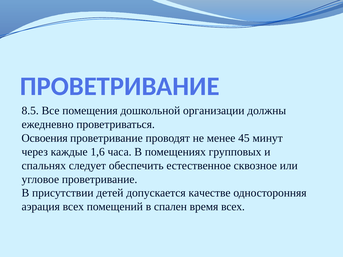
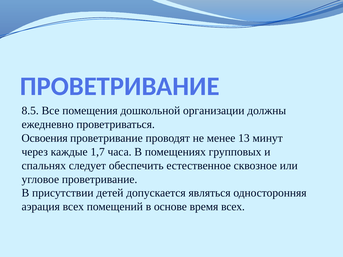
45: 45 -> 13
1,6: 1,6 -> 1,7
качестве: качестве -> являться
спален: спален -> основе
